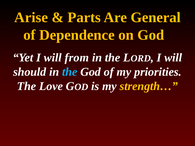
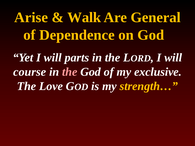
Parts: Parts -> Walk
from: from -> parts
should: should -> course
the at (70, 72) colour: light blue -> pink
priorities: priorities -> exclusive
